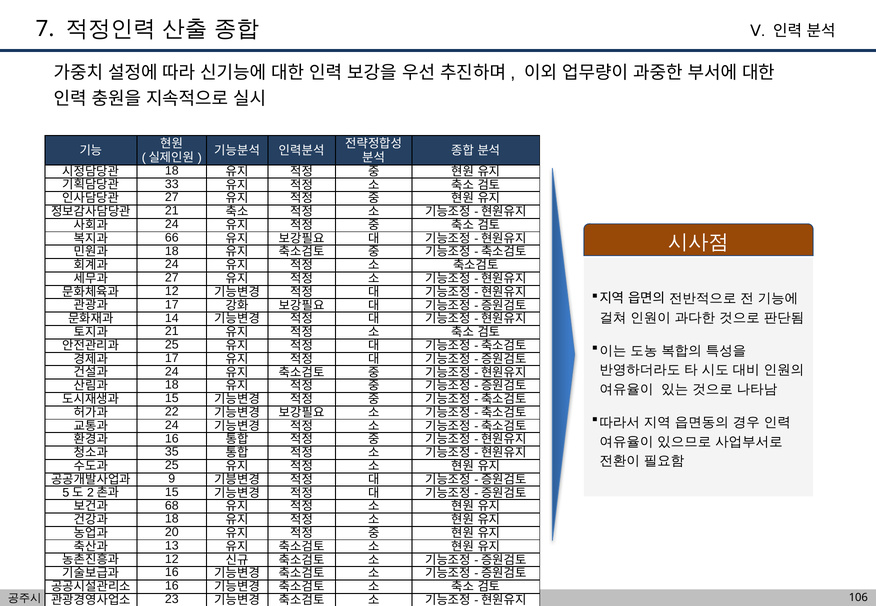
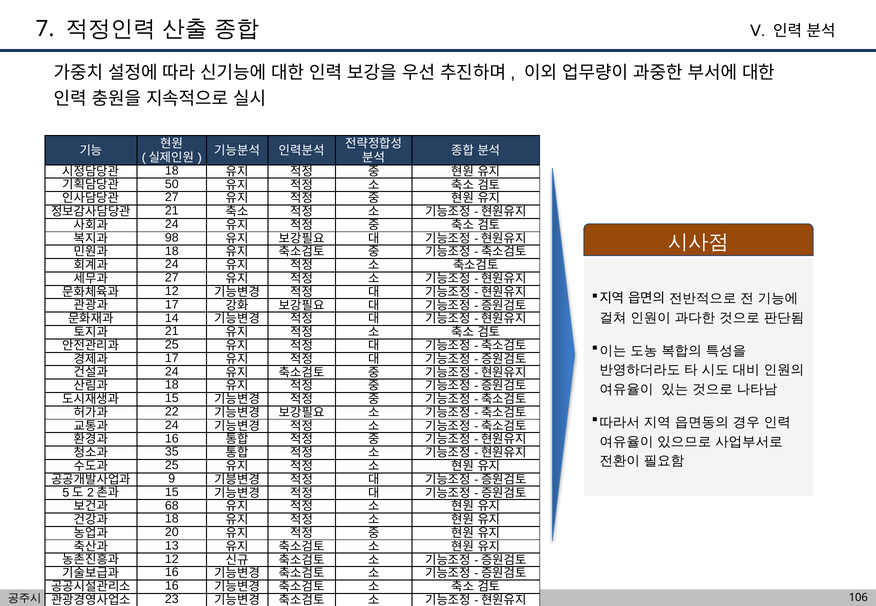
33: 33 -> 50
66: 66 -> 98
